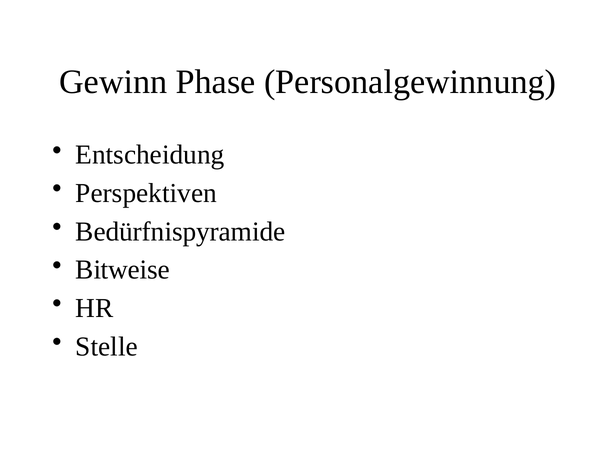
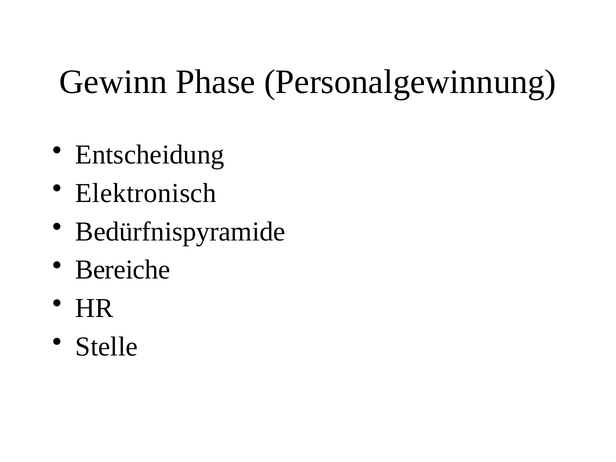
Perspektiven: Perspektiven -> Elektronisch
Bitweise: Bitweise -> Bereiche
